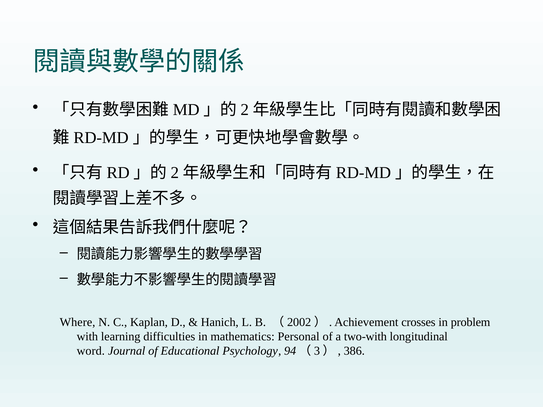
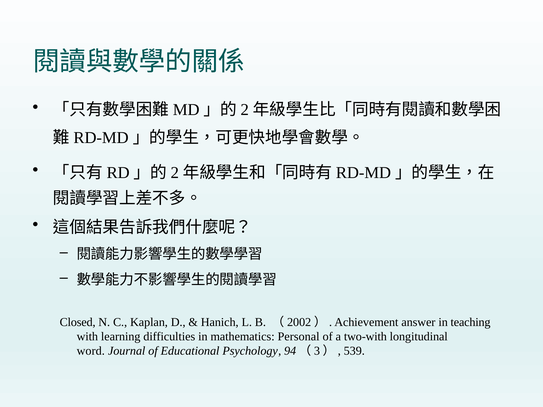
Where: Where -> Closed
crosses: crosses -> answer
problem: problem -> teaching
386: 386 -> 539
